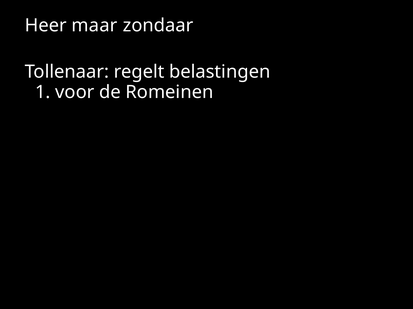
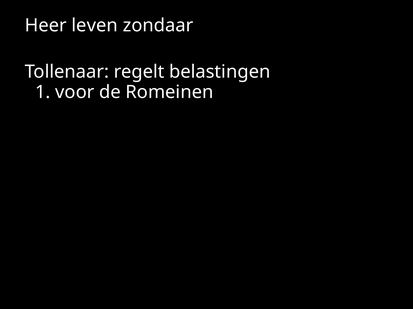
maar: maar -> leven
